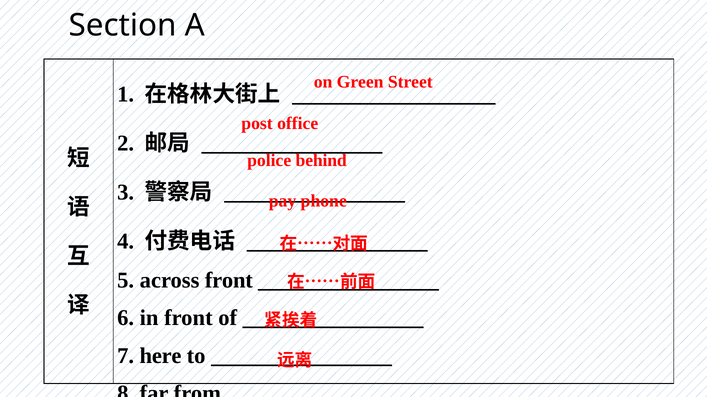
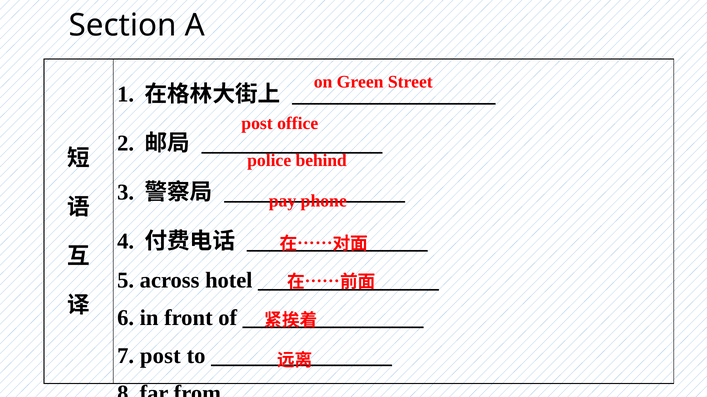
across front: front -> hotel
7 here: here -> post
